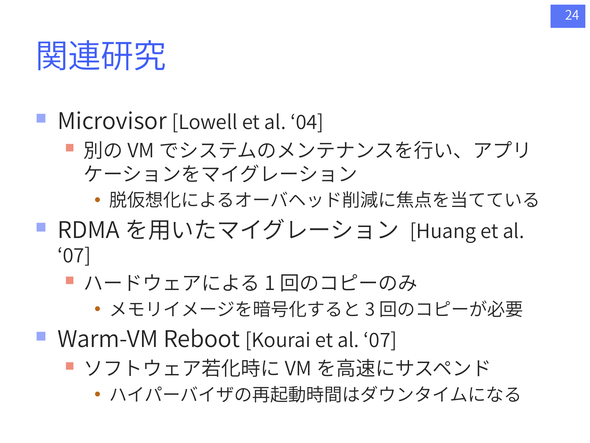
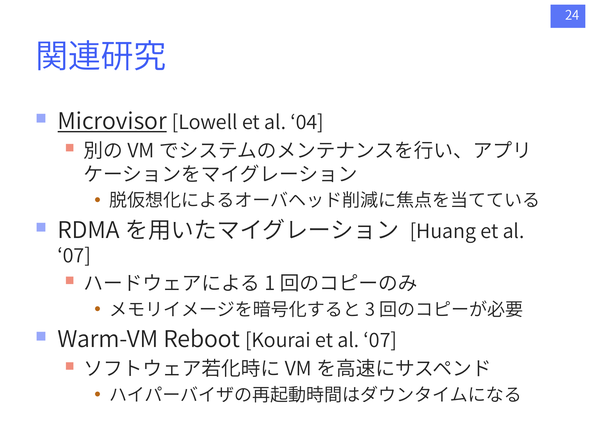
Microvisor underline: none -> present
